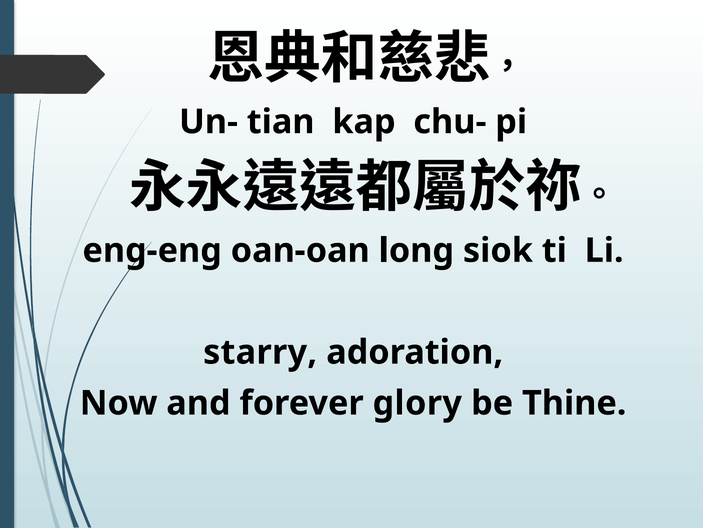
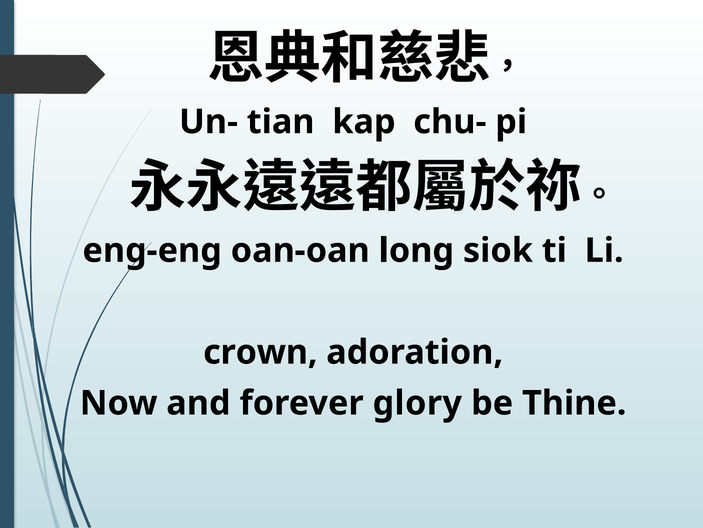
starry: starry -> crown
